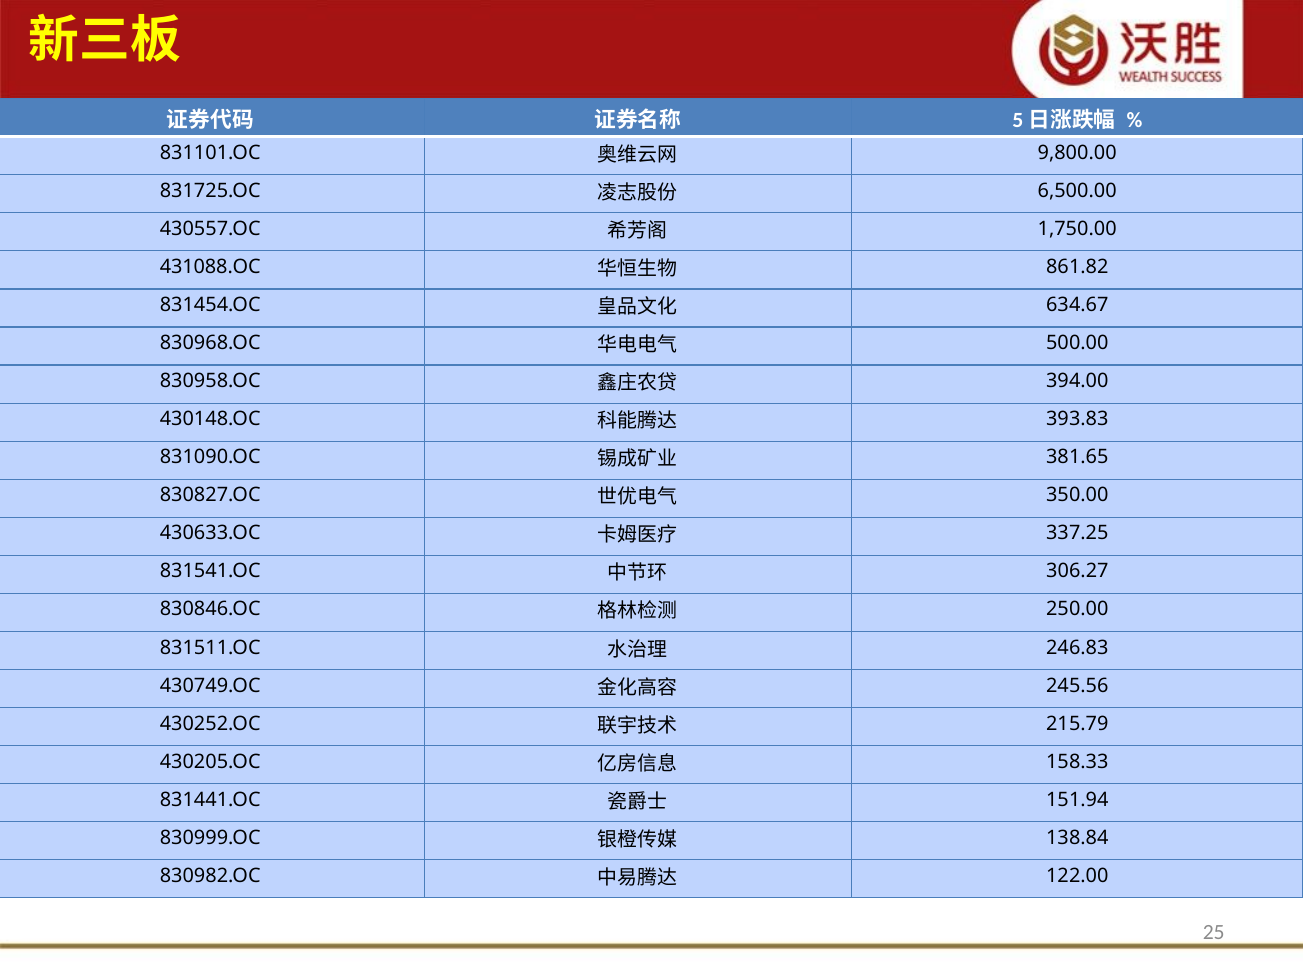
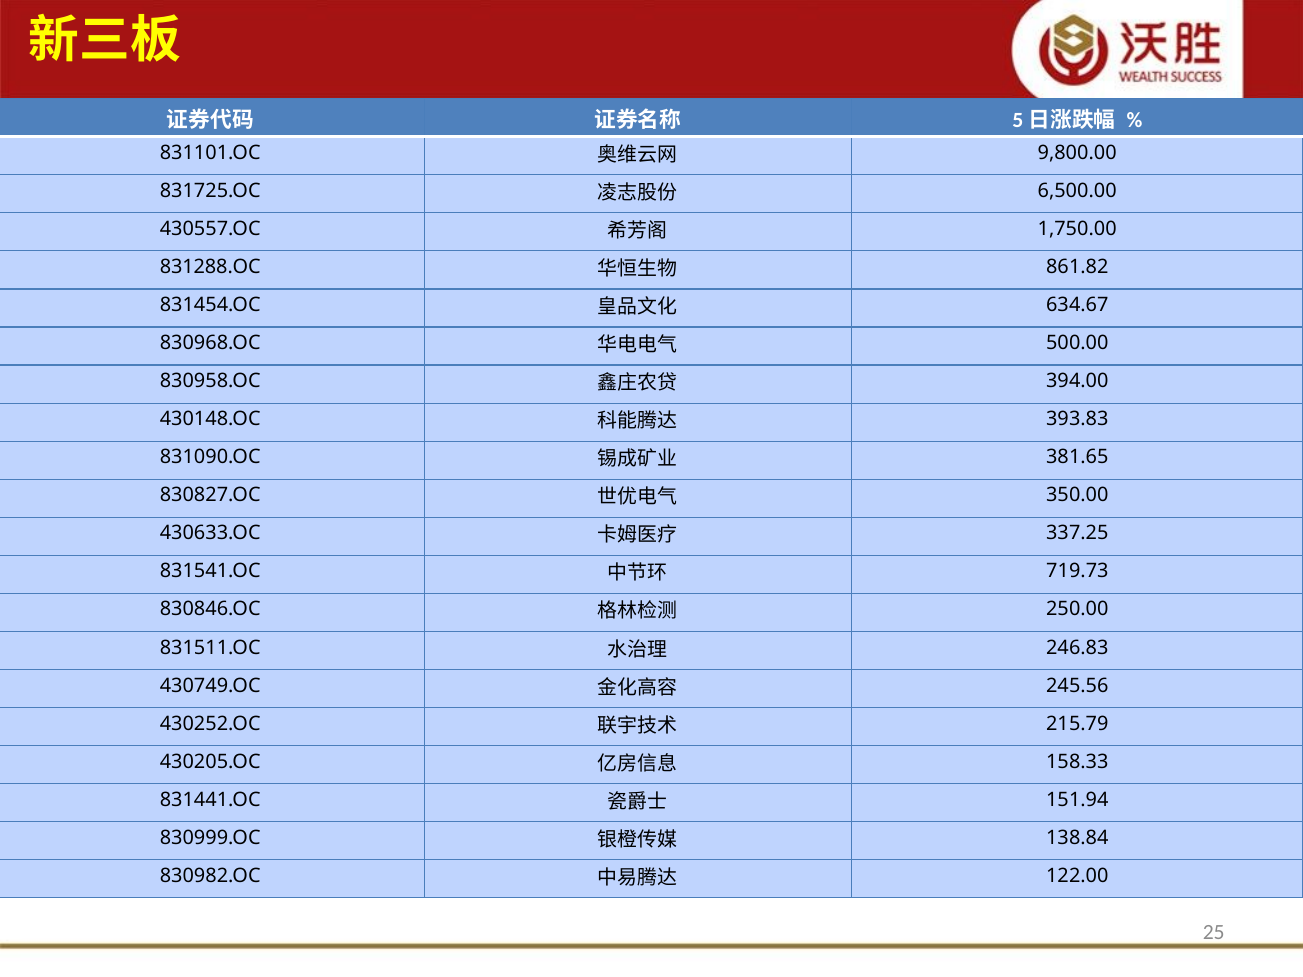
431088.OC: 431088.OC -> 831288.OC
306.27: 306.27 -> 719.73
